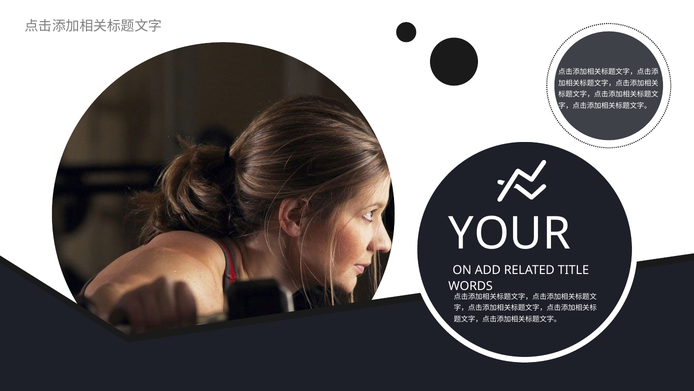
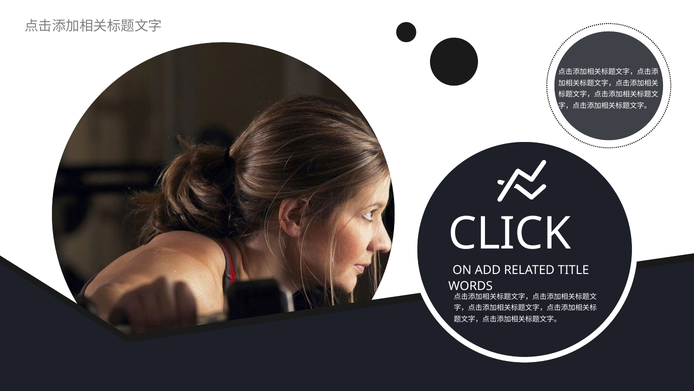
YOUR: YOUR -> CLICK
